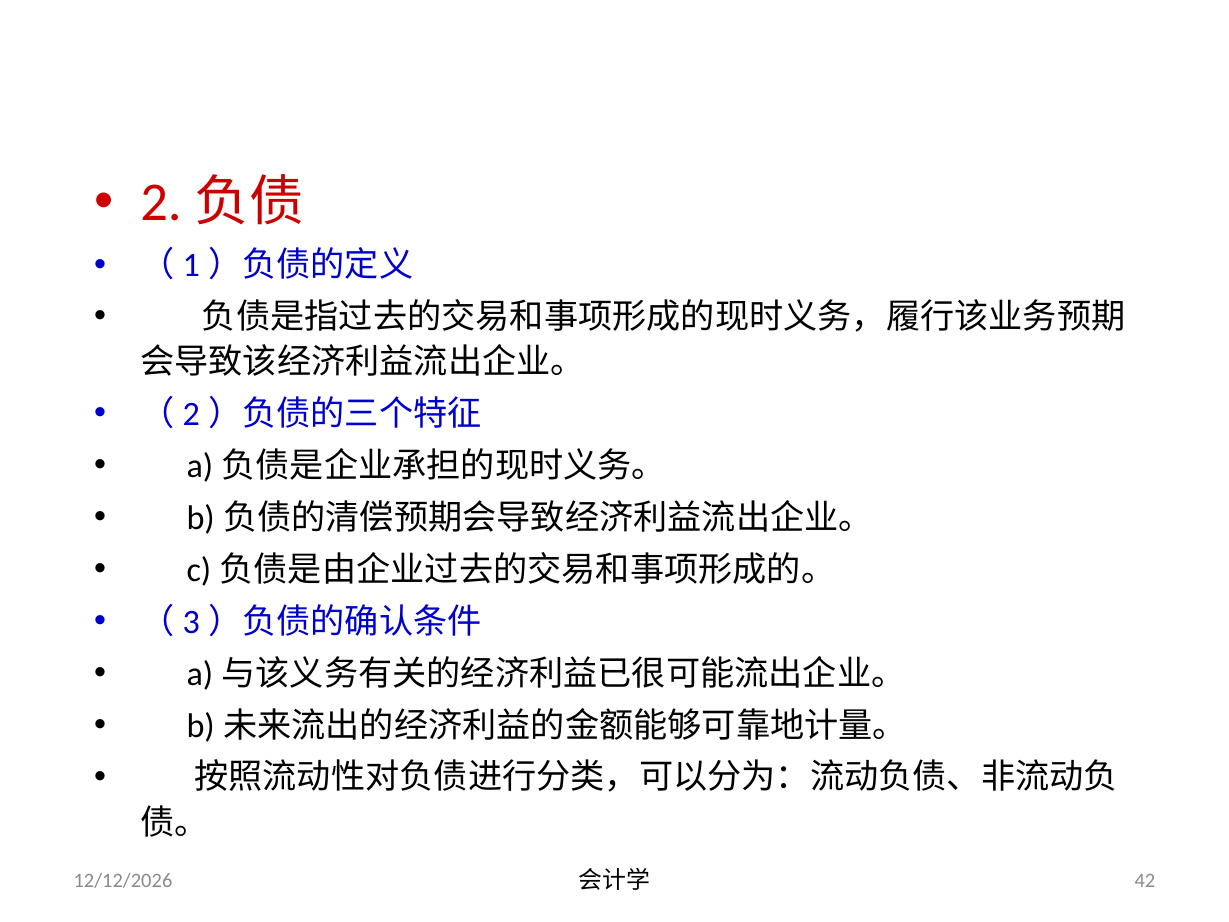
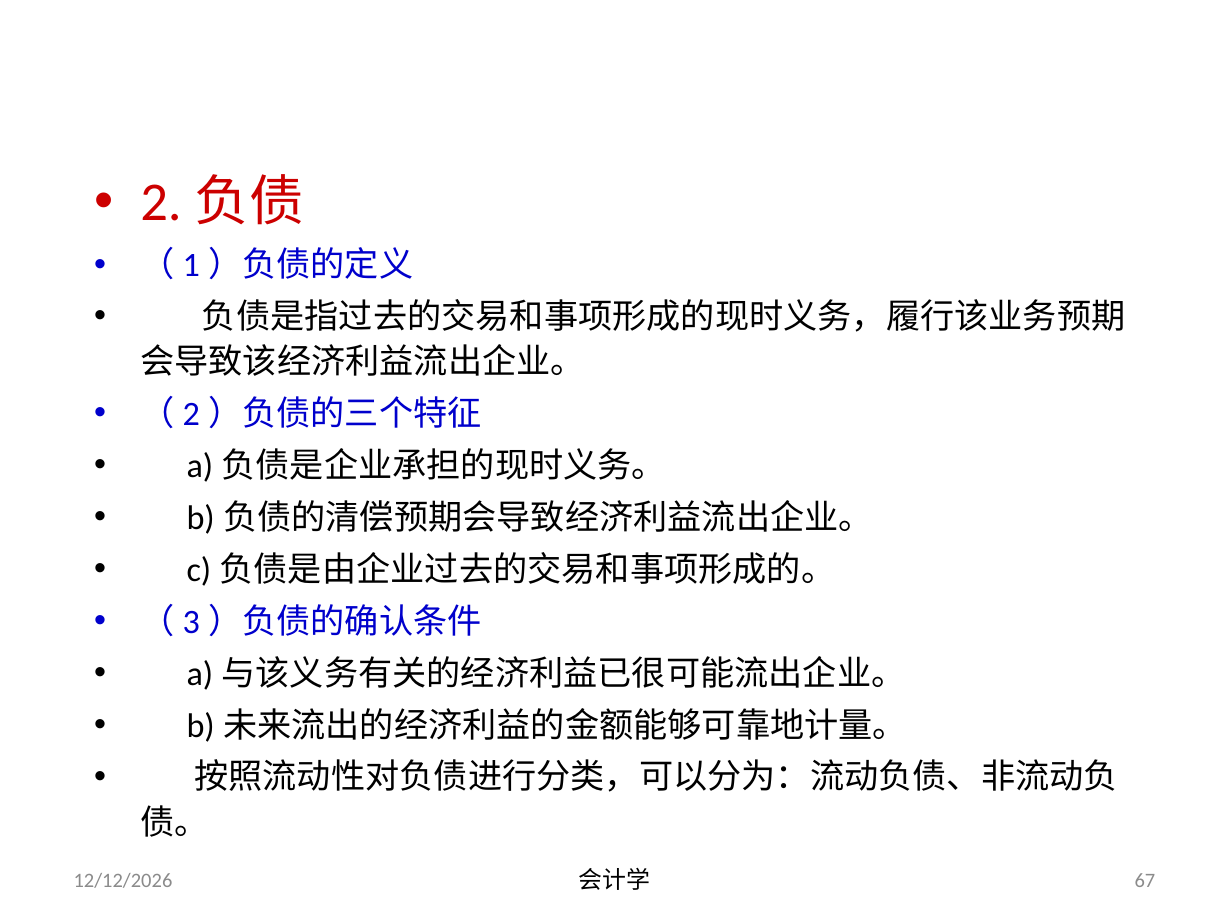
42: 42 -> 67
